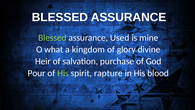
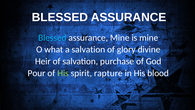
Blessed at (52, 38) colour: light green -> light blue
assurance Used: Used -> Mine
a kingdom: kingdom -> salvation
